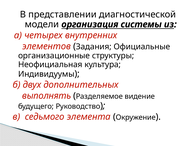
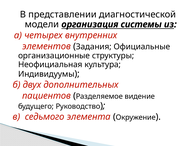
выполнять: выполнять -> пациентов
